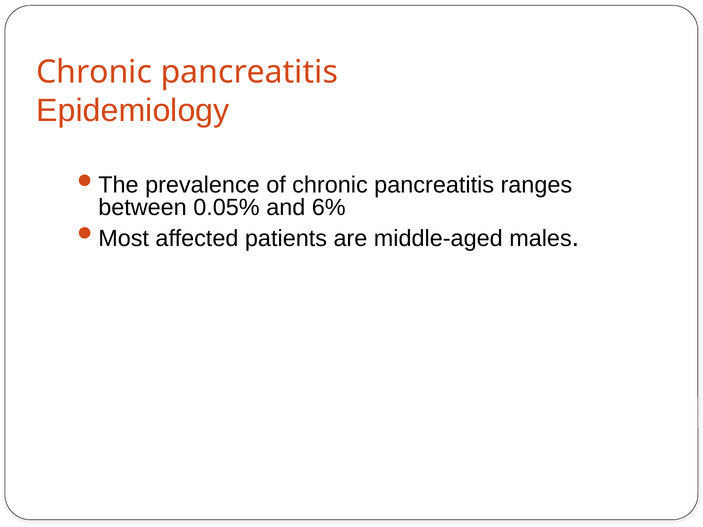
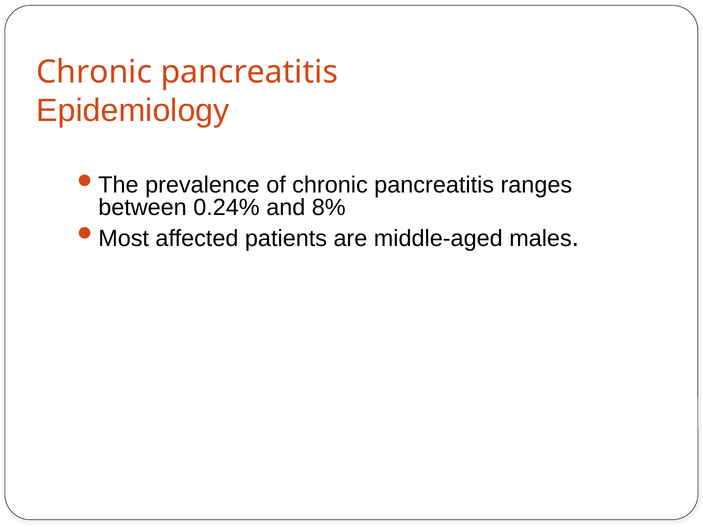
0.05%: 0.05% -> 0.24%
6%: 6% -> 8%
